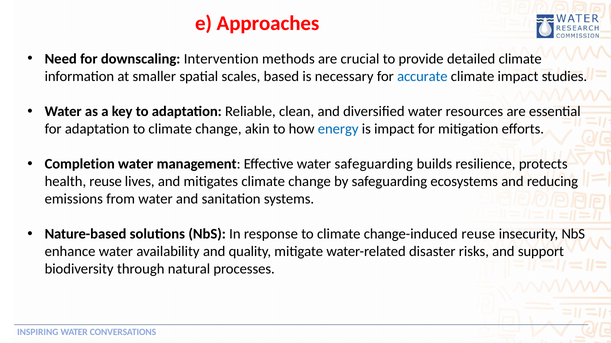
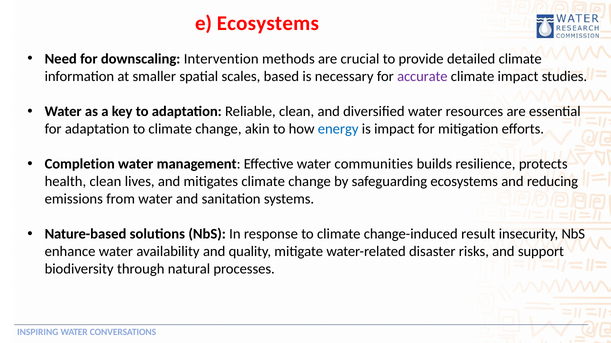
e Approaches: Approaches -> Ecosystems
accurate colour: blue -> purple
water safeguarding: safeguarding -> communities
health reuse: reuse -> clean
change-induced reuse: reuse -> result
